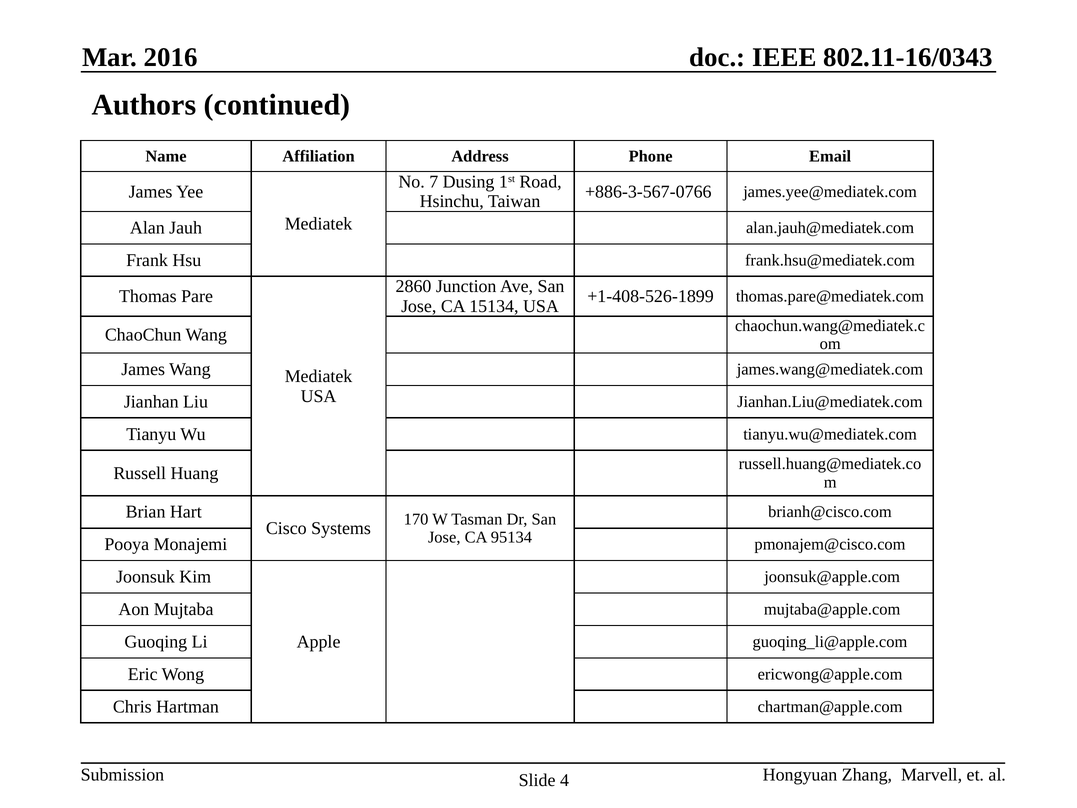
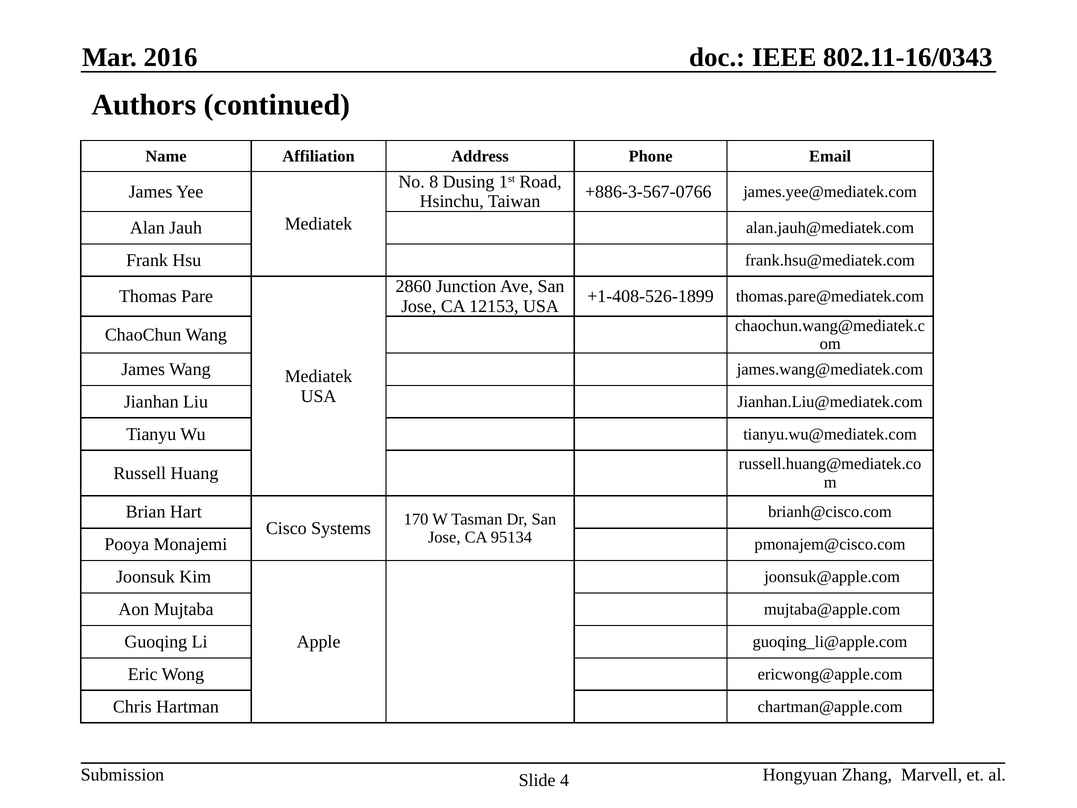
7: 7 -> 8
15134: 15134 -> 12153
